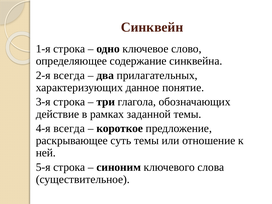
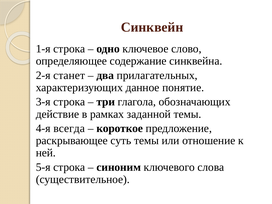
2-я всегда: всегда -> станет
